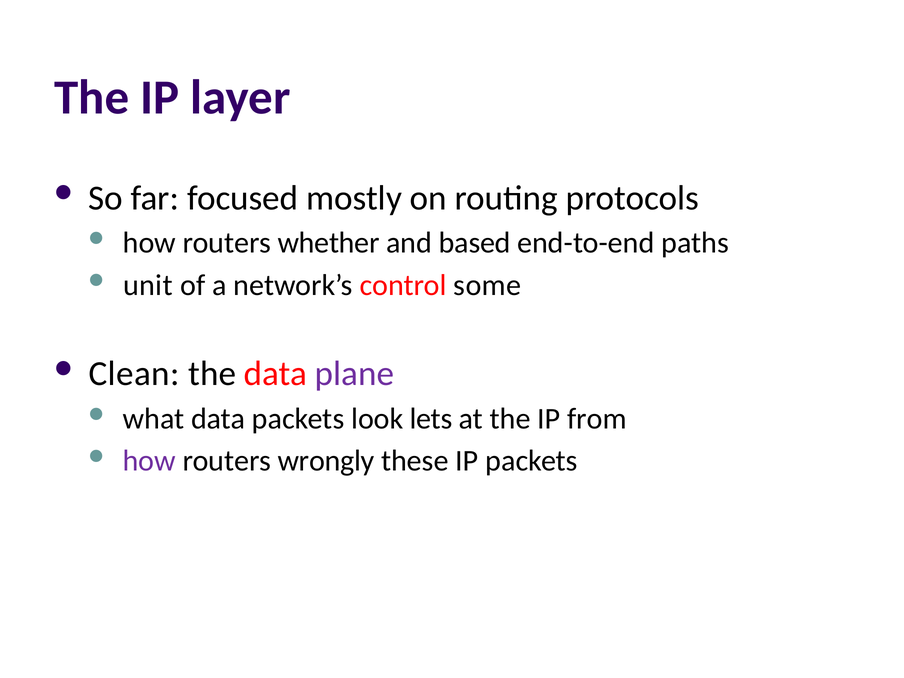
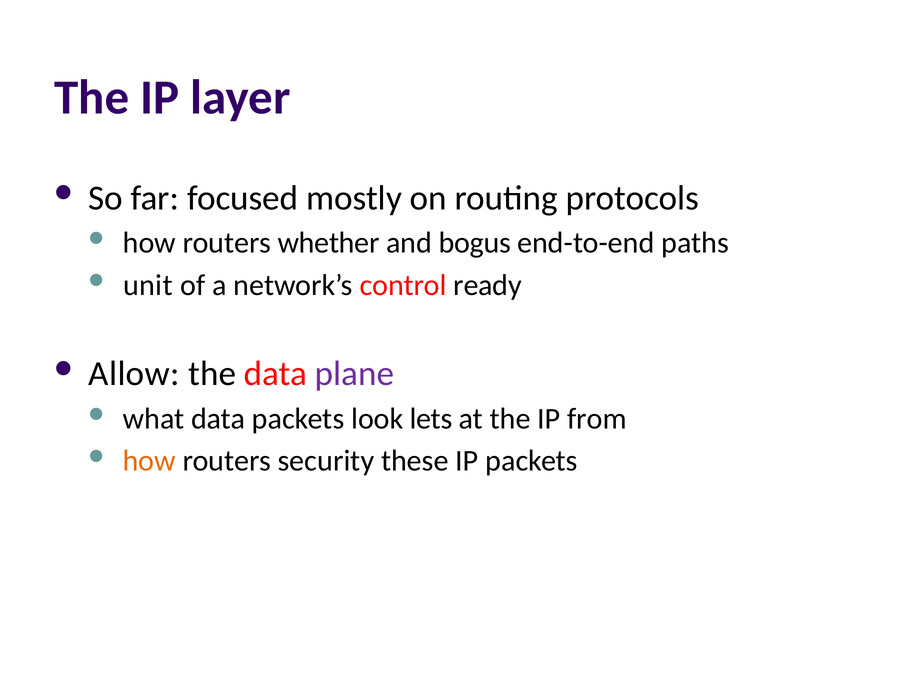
based: based -> bogus
some: some -> ready
Clean: Clean -> Allow
how at (149, 461) colour: purple -> orange
wrongly: wrongly -> security
